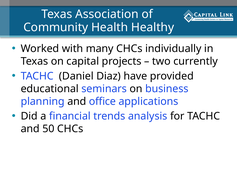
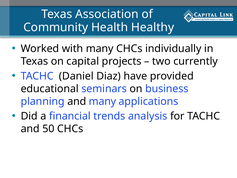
and office: office -> many
